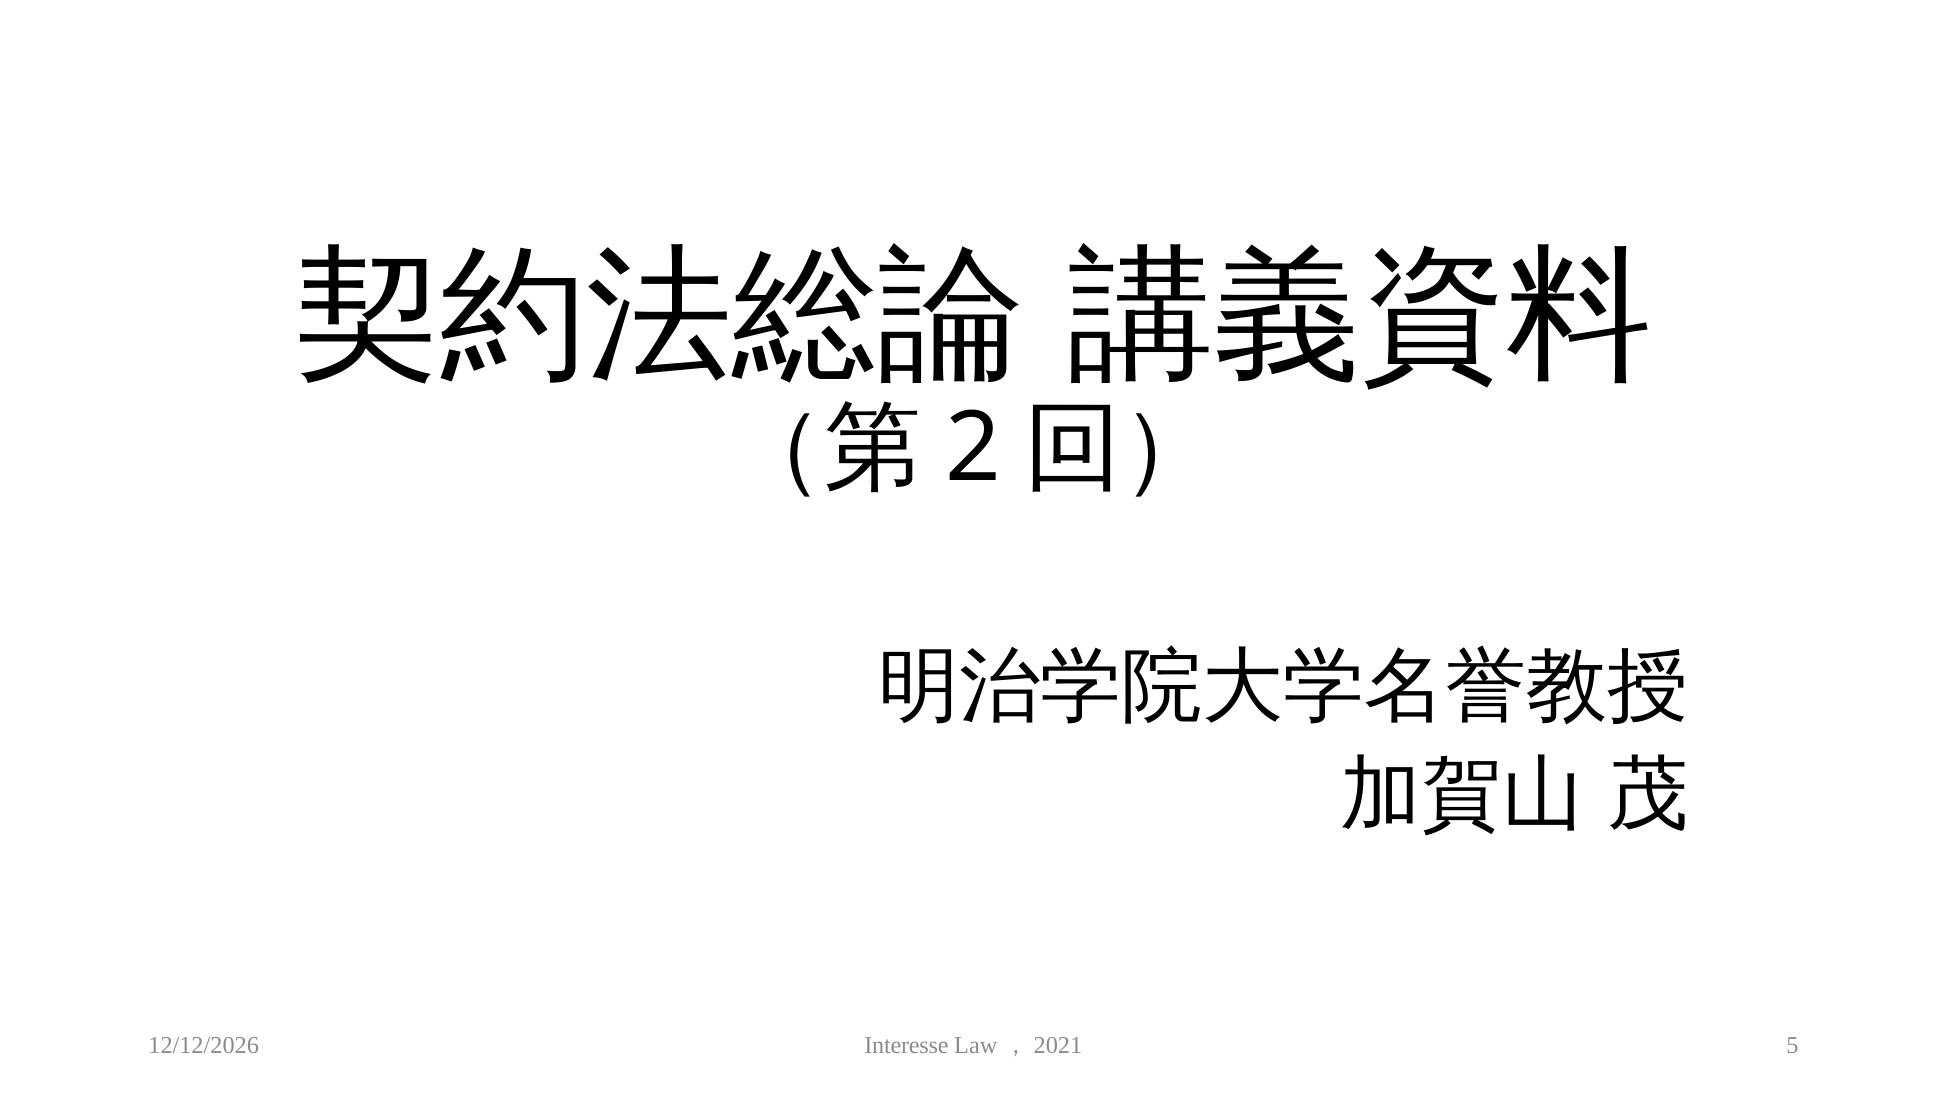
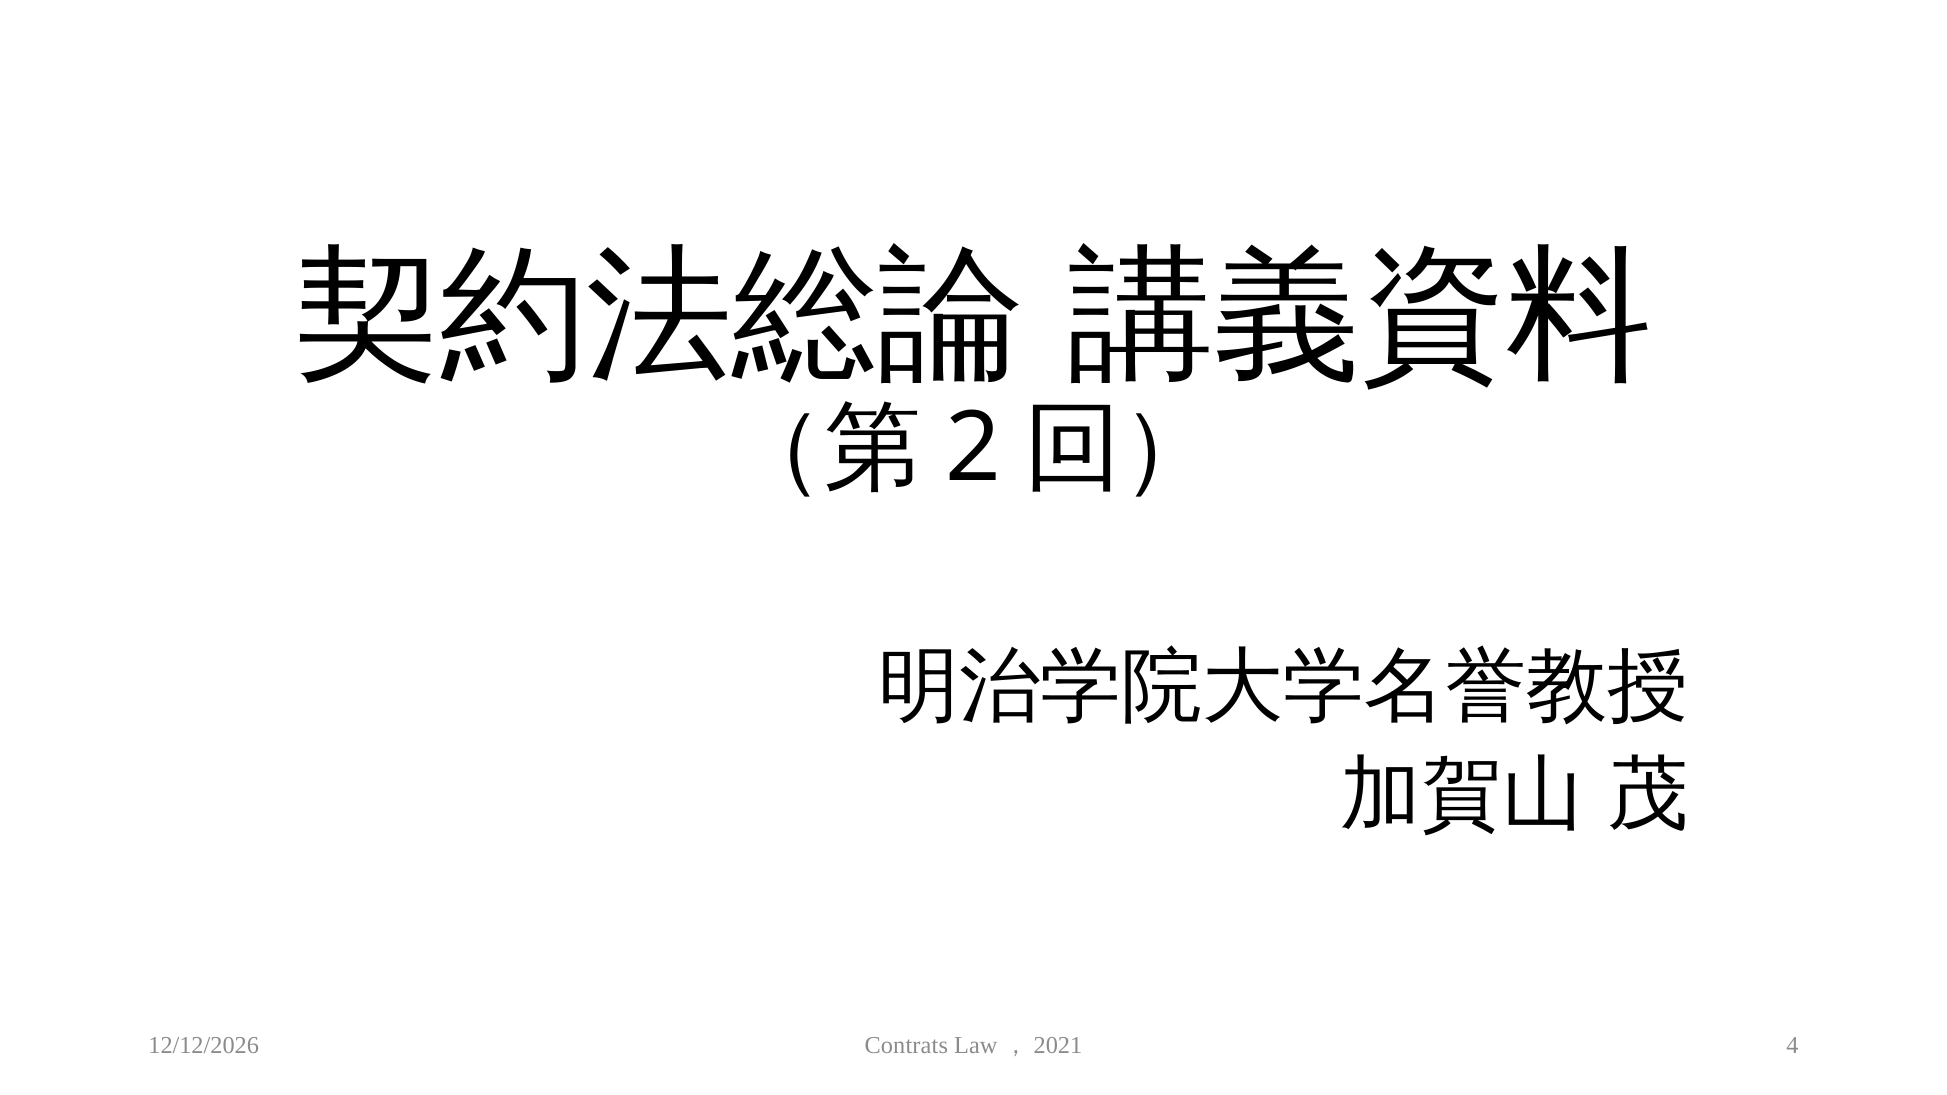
Interesse: Interesse -> Contrats
5: 5 -> 4
